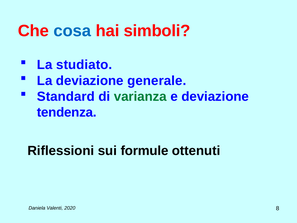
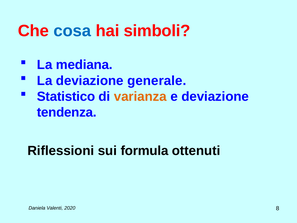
studiato: studiato -> mediana
Standard: Standard -> Statistico
varianza colour: green -> orange
formule: formule -> formula
